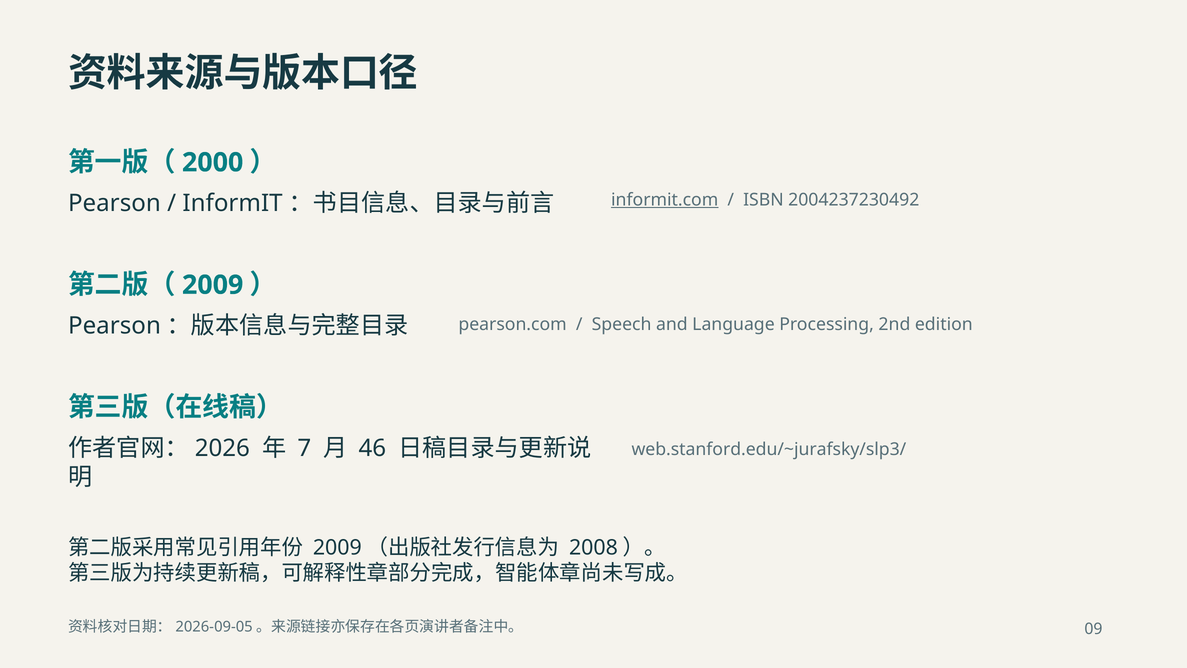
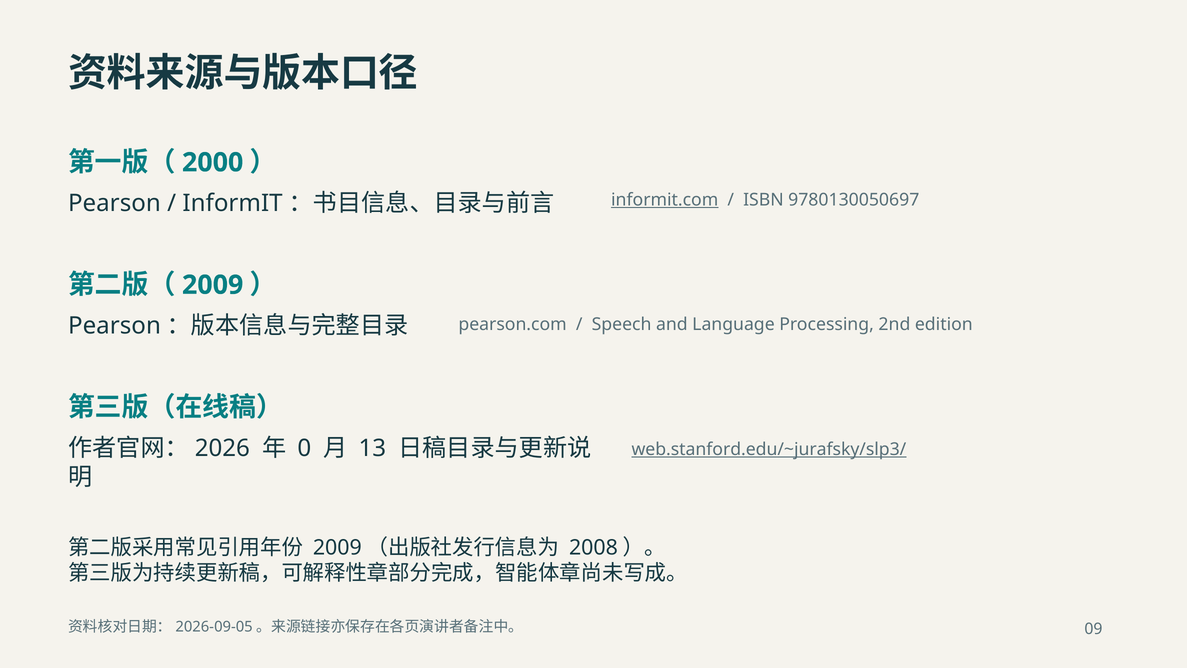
2004237230492: 2004237230492 -> 9780130050697
7: 7 -> 0
46: 46 -> 13
web.stanford.edu/~jurafsky/slp3/ underline: none -> present
